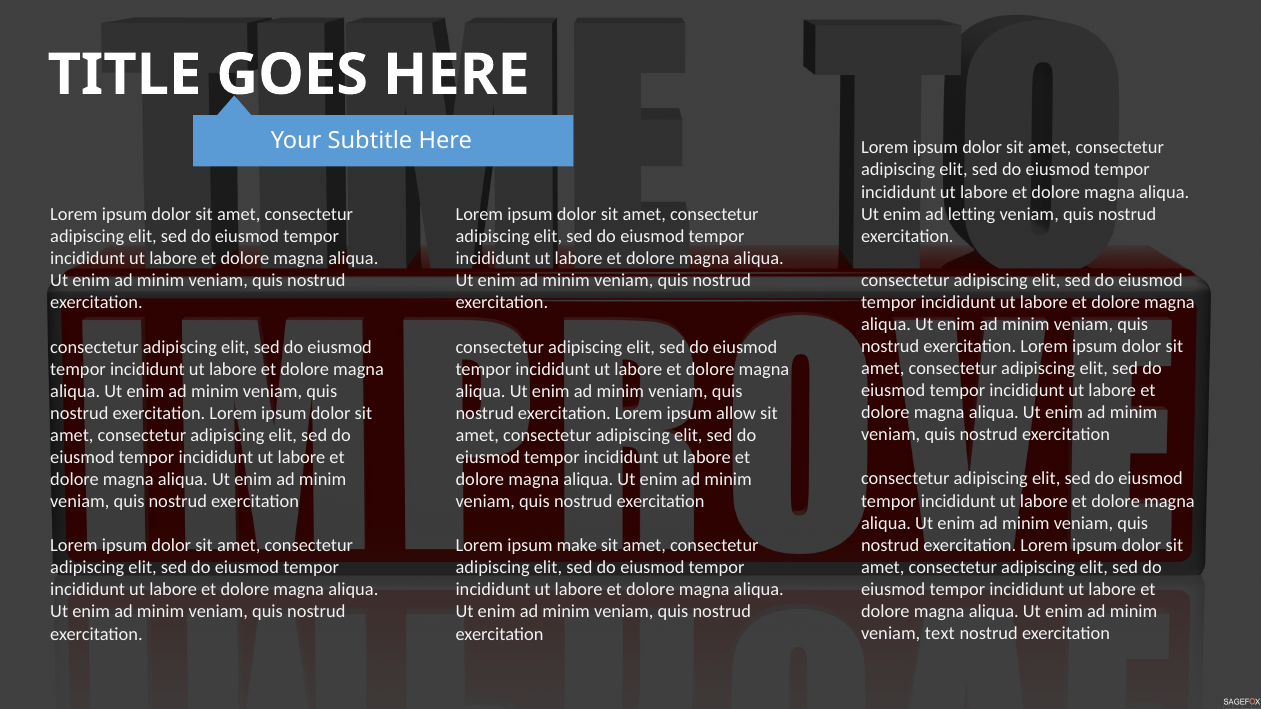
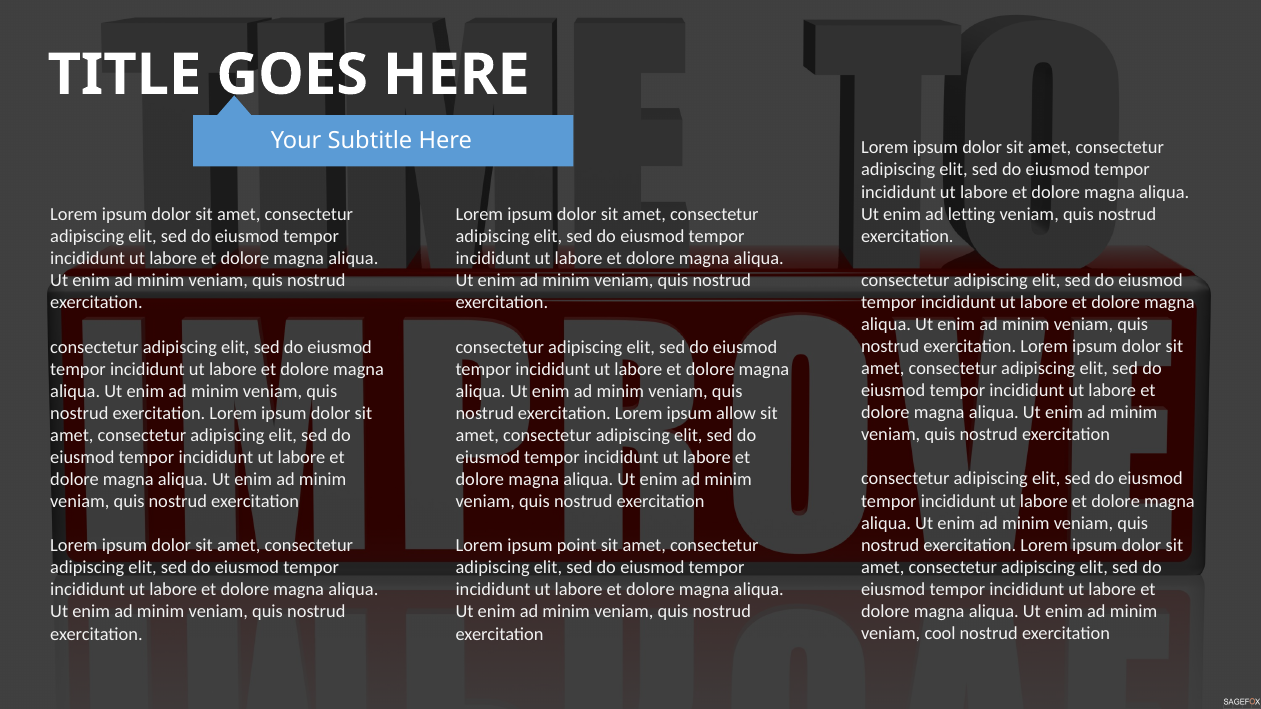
make: make -> point
text: text -> cool
